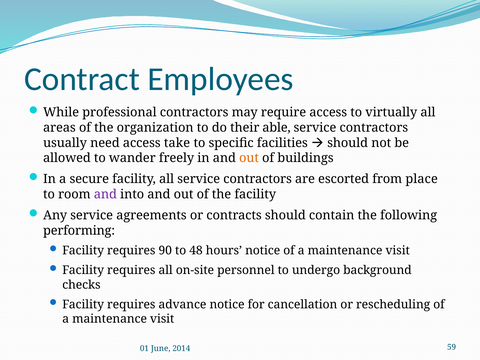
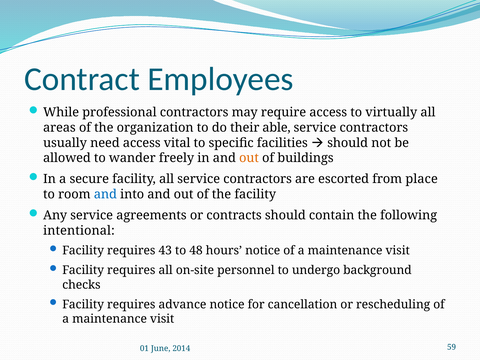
take: take -> vital
and at (105, 194) colour: purple -> blue
performing: performing -> intentional
90: 90 -> 43
